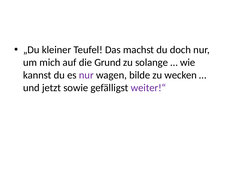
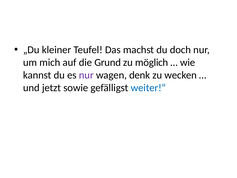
solange: solange -> möglich
bilde: bilde -> denk
weiter!“ colour: purple -> blue
